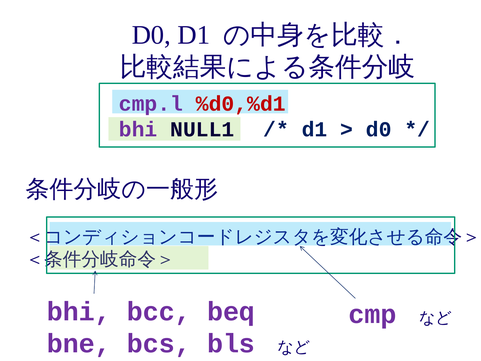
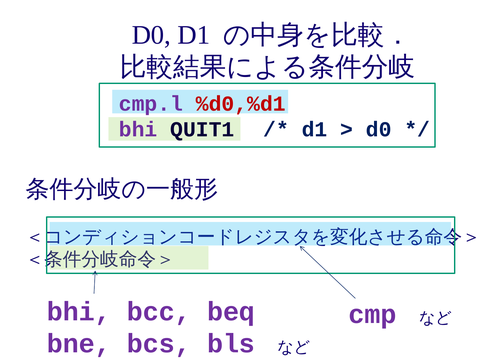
NULL1: NULL1 -> QUIT1
